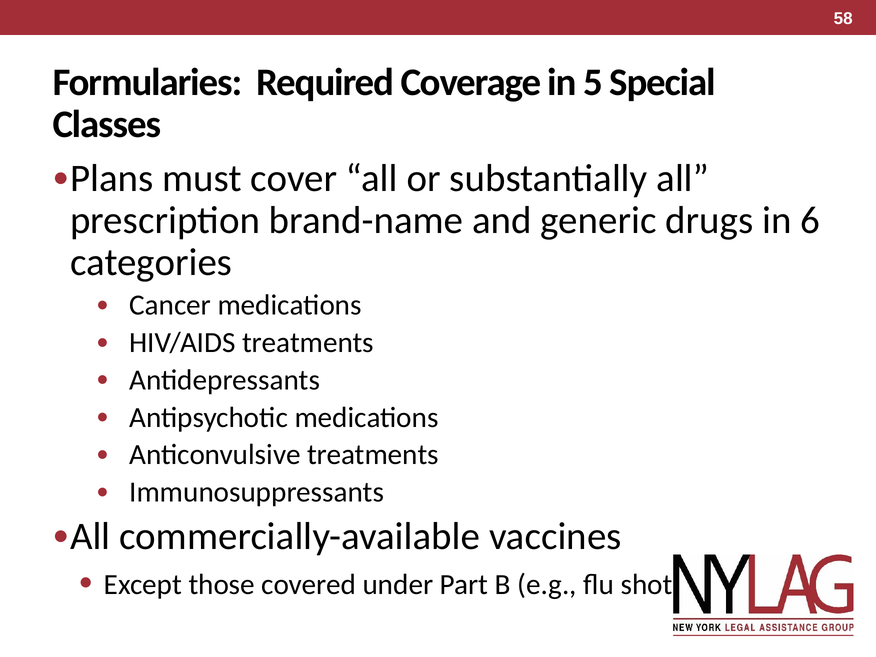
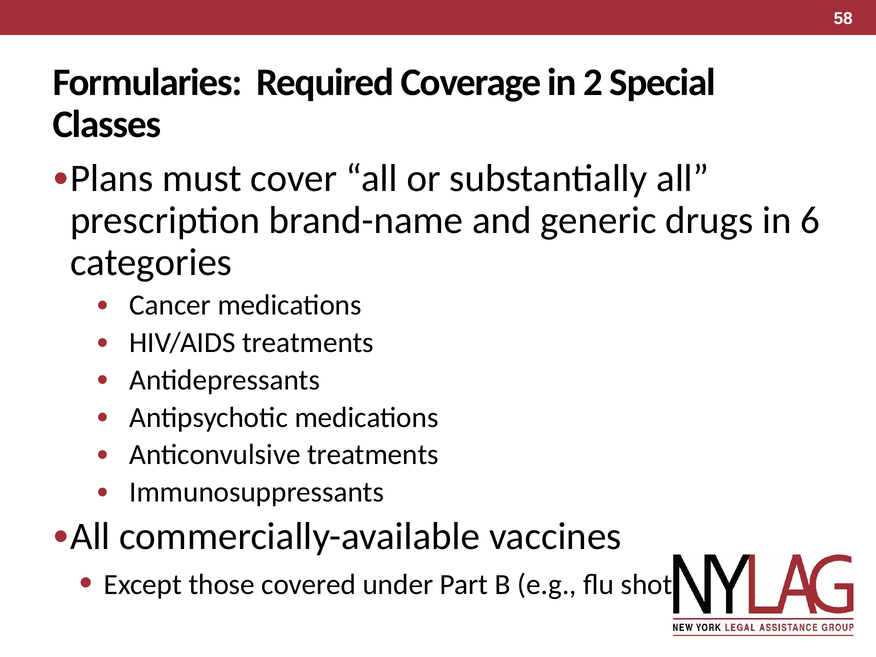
5: 5 -> 2
